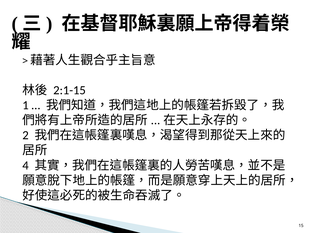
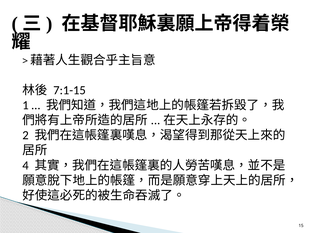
2:1-15: 2:1-15 -> 7:1-15
